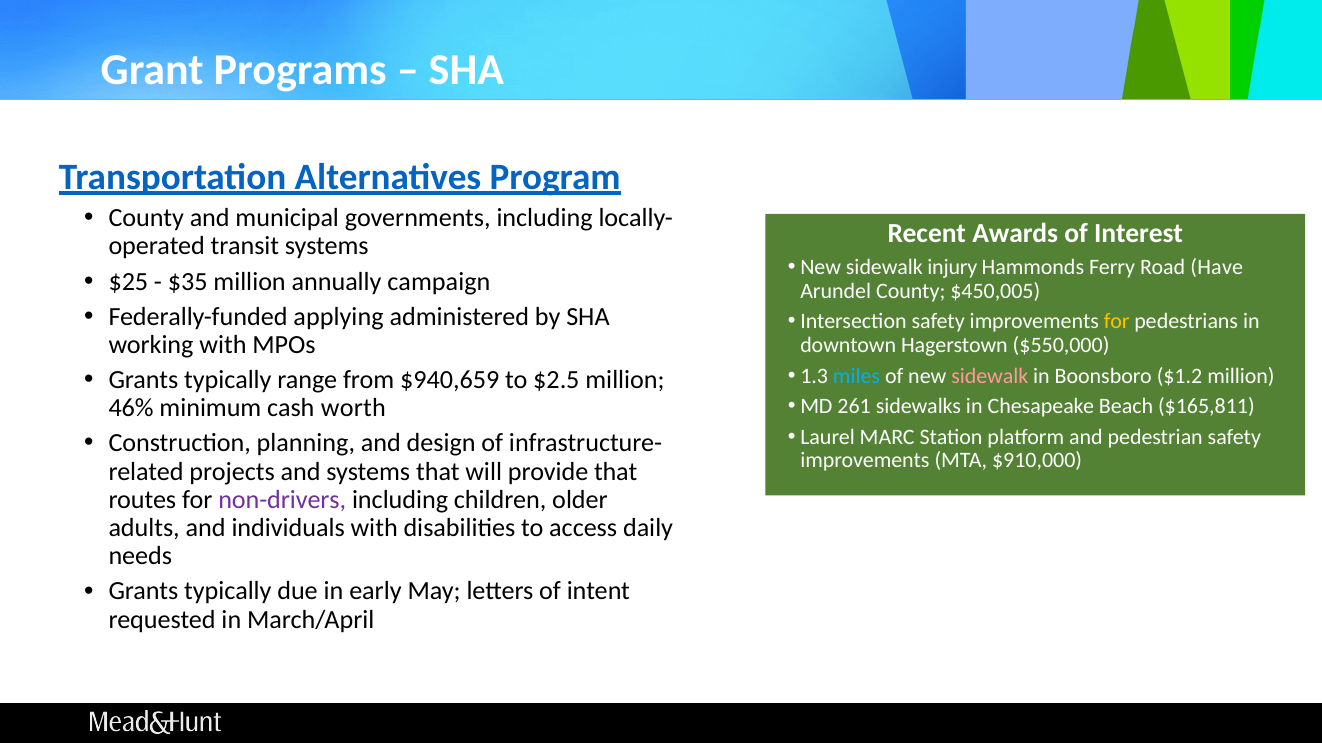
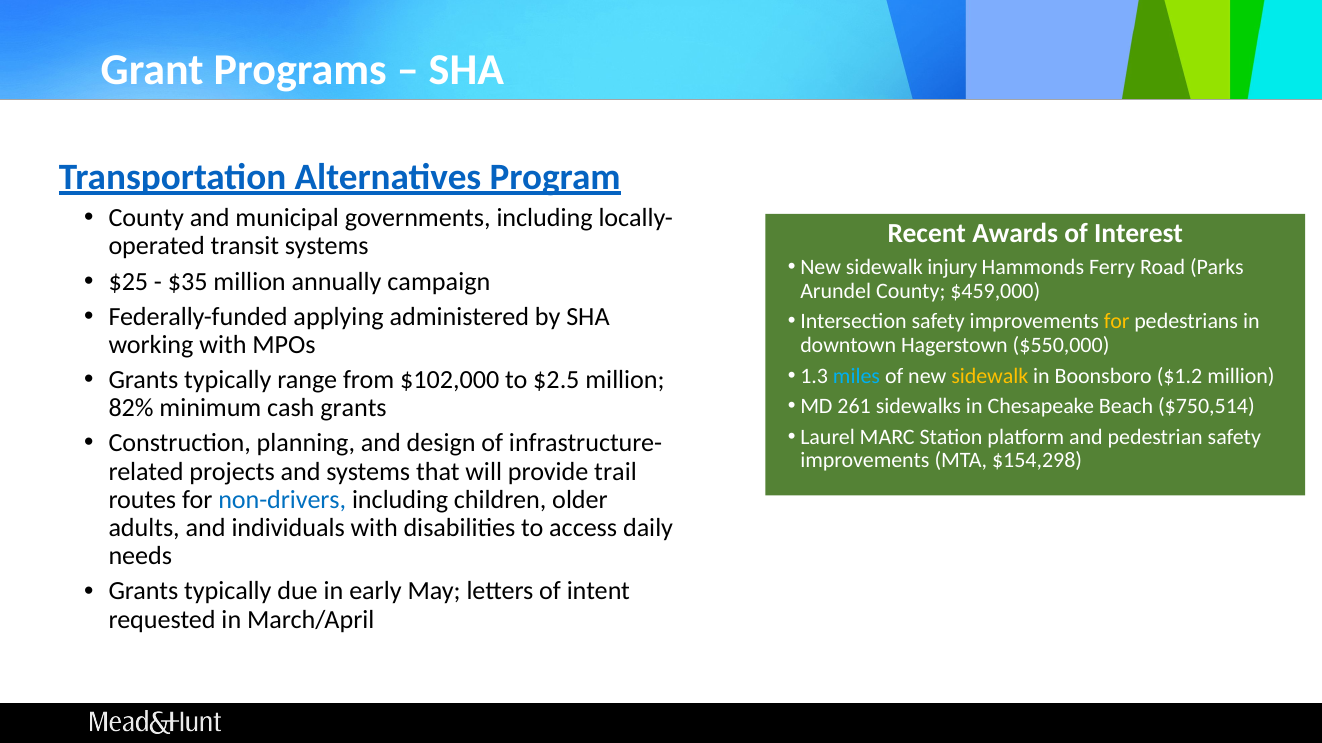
Have: Have -> Parks
$450,005: $450,005 -> $459,000
sidewalk at (990, 376) colour: pink -> yellow
$940,659: $940,659 -> $102,000
$165,811: $165,811 -> $750,514
46%: 46% -> 82%
cash worth: worth -> grants
$910,000: $910,000 -> $154,298
provide that: that -> trail
non-drivers colour: purple -> blue
